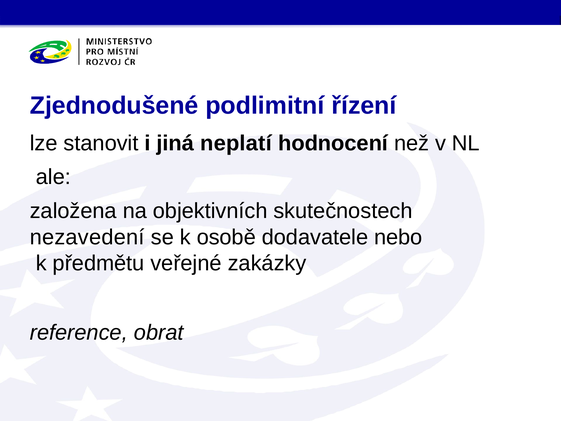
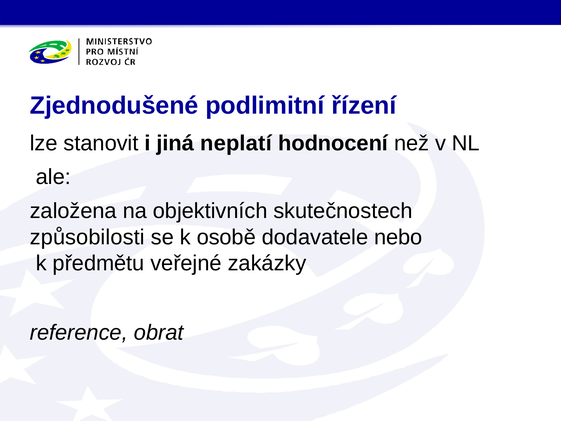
nezavedení: nezavedení -> způsobilosti
